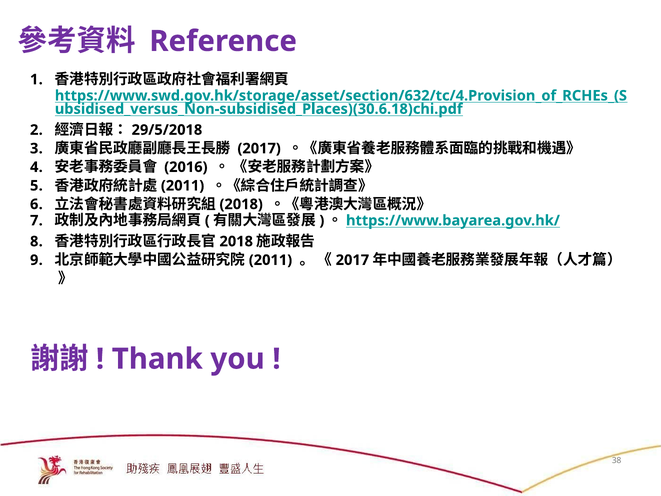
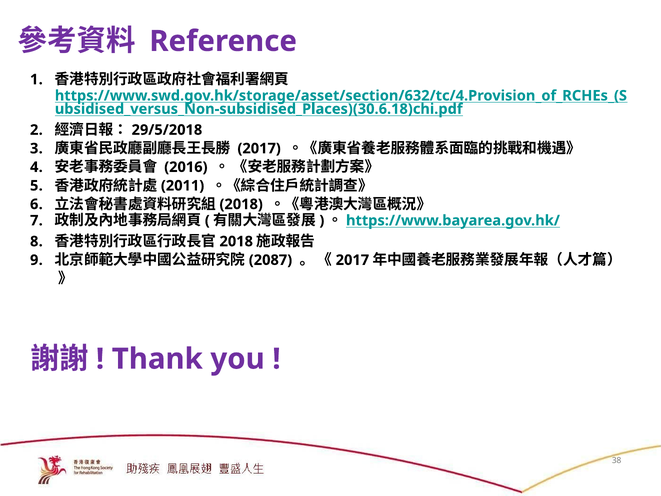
2011 at (270, 260): 2011 -> 2087
